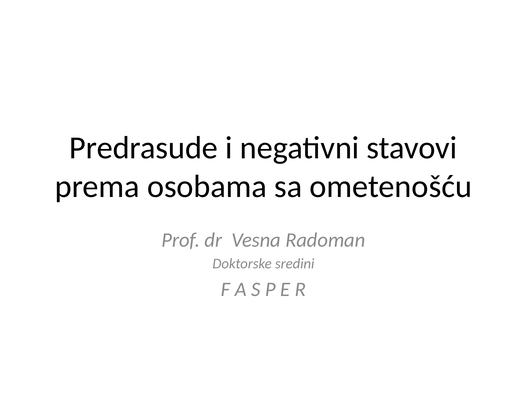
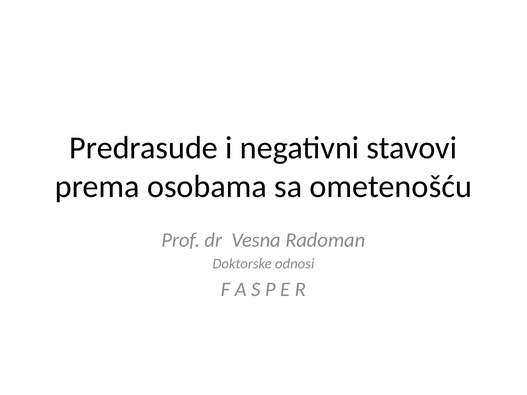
sredini: sredini -> odnosi
